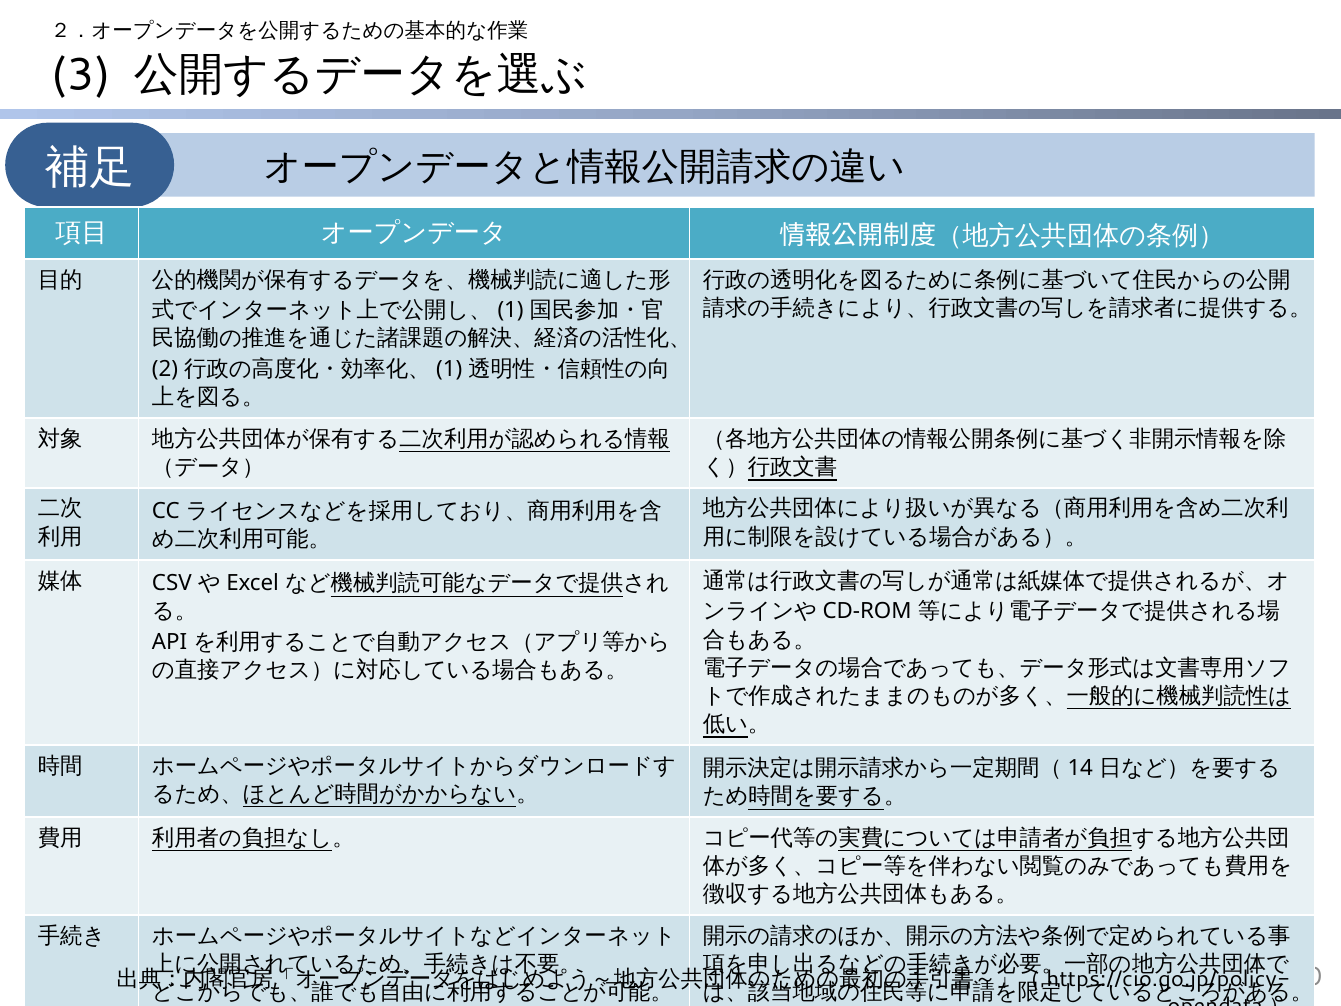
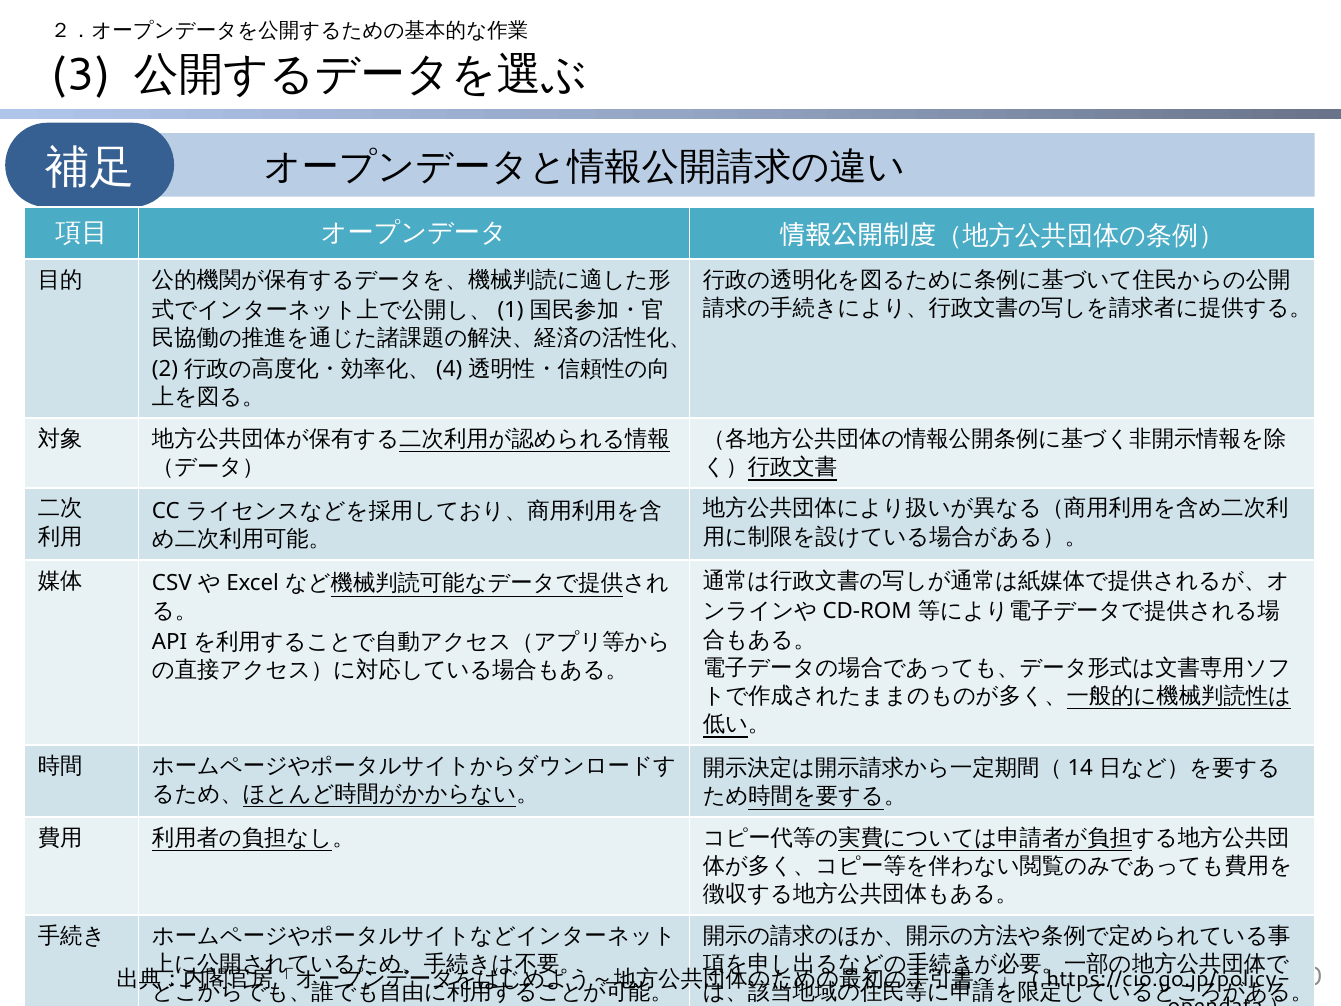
1 at (449, 369): 1 -> 4
